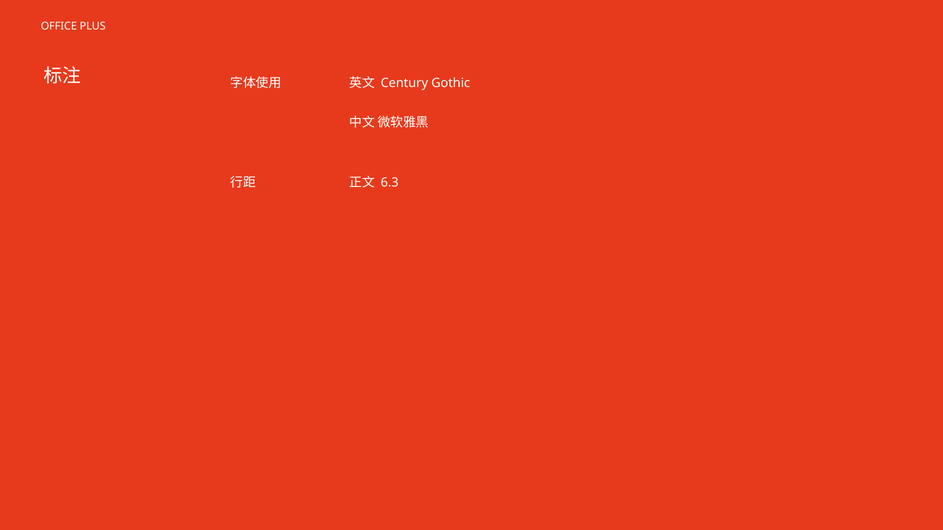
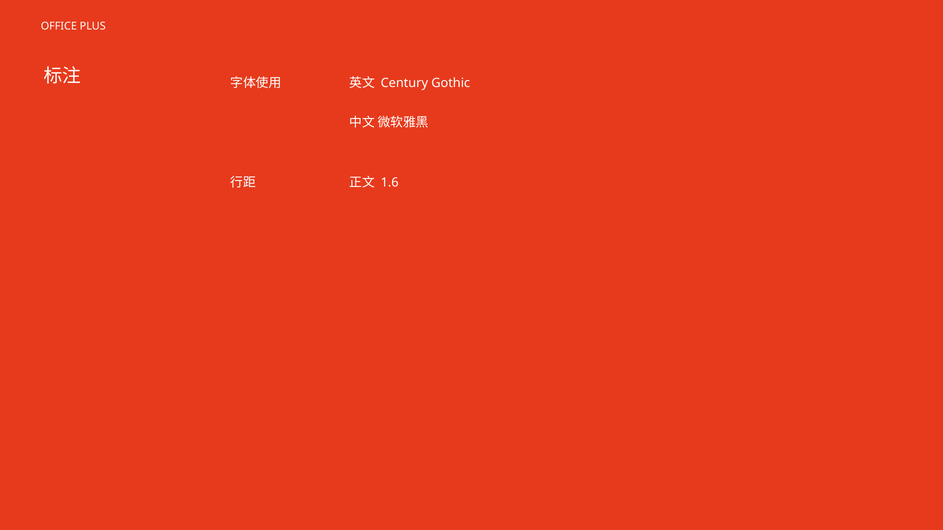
6.3: 6.3 -> 1.6
